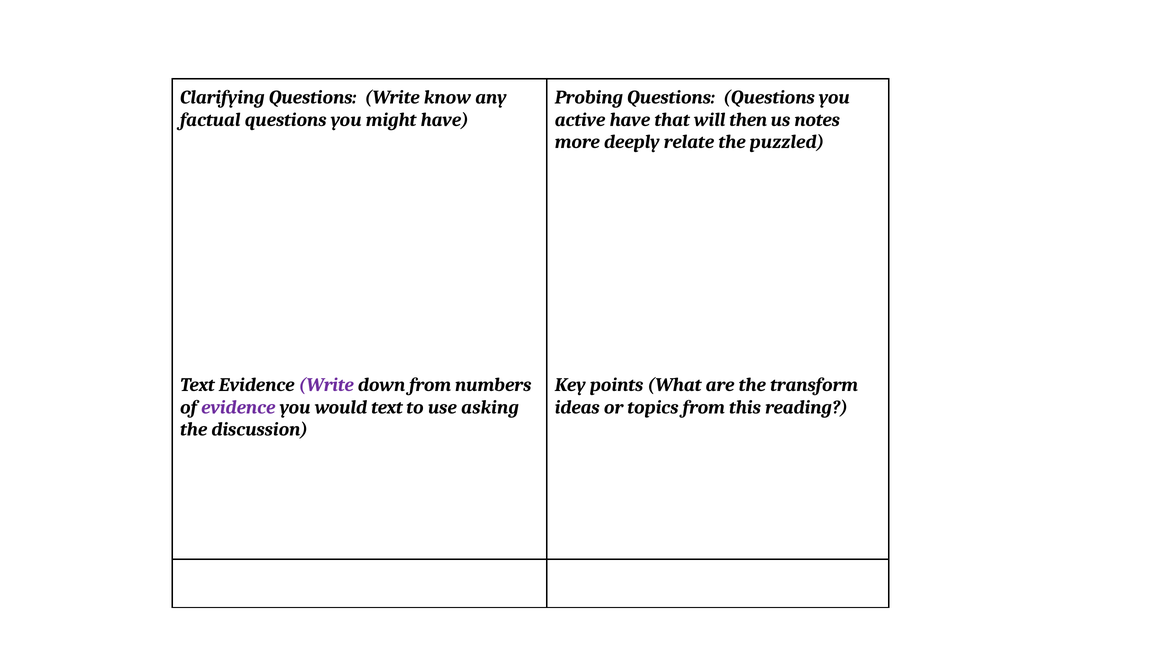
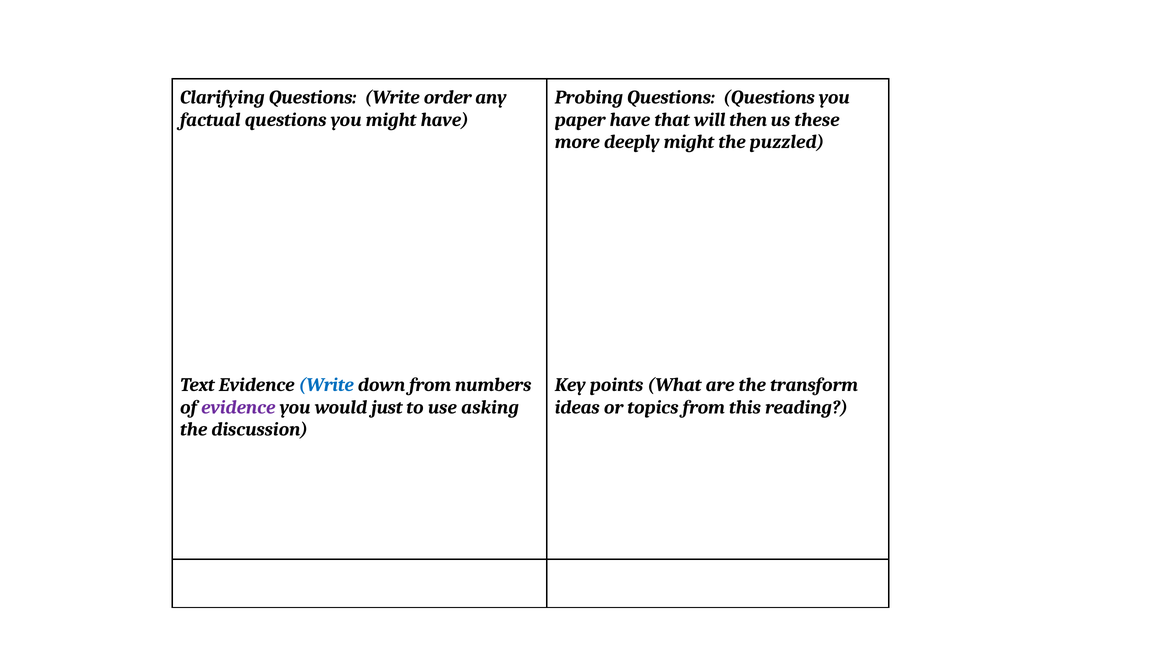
know: know -> order
active: active -> paper
notes: notes -> these
deeply relate: relate -> might
Write at (326, 385) colour: purple -> blue
would text: text -> just
